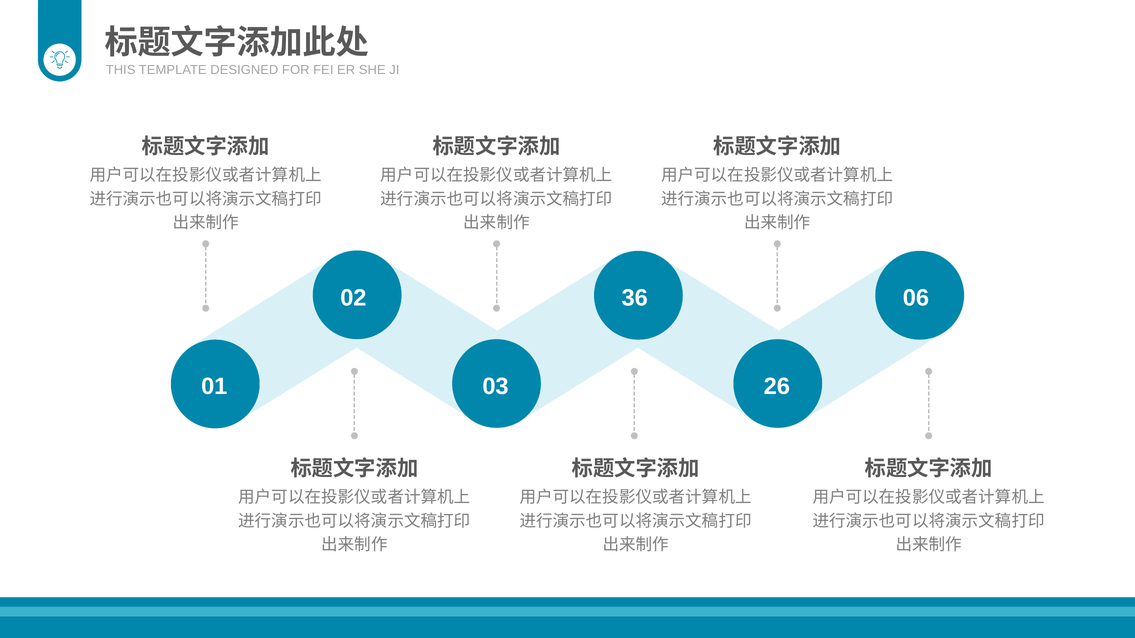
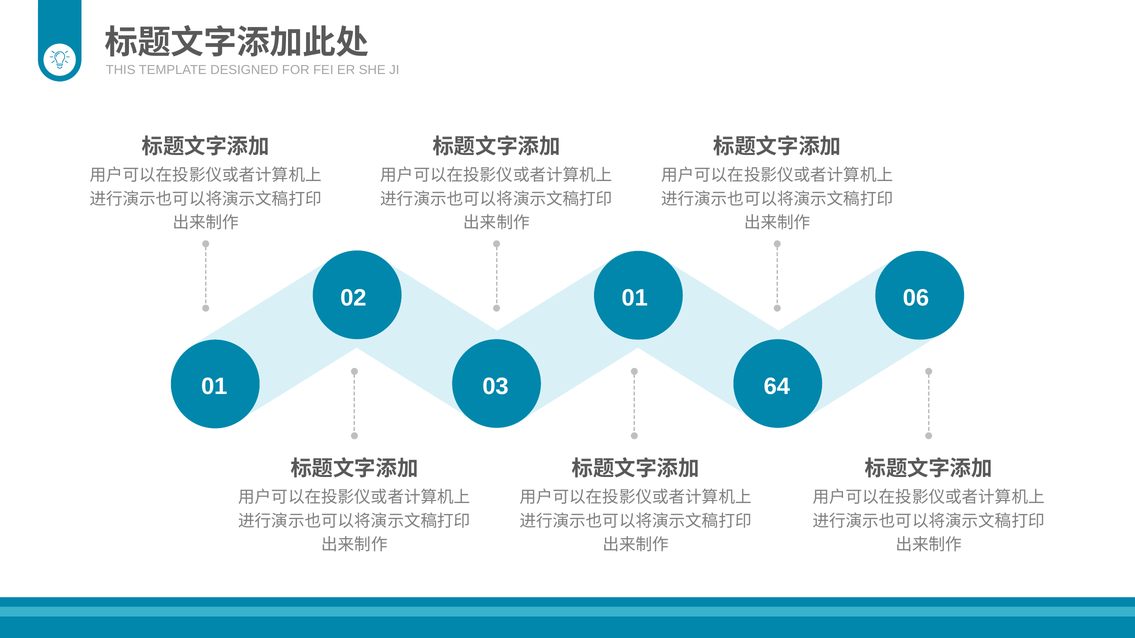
02 36: 36 -> 01
26: 26 -> 64
